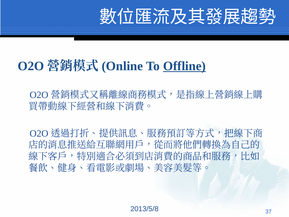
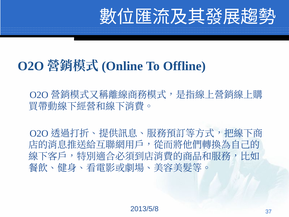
Offline underline: present -> none
